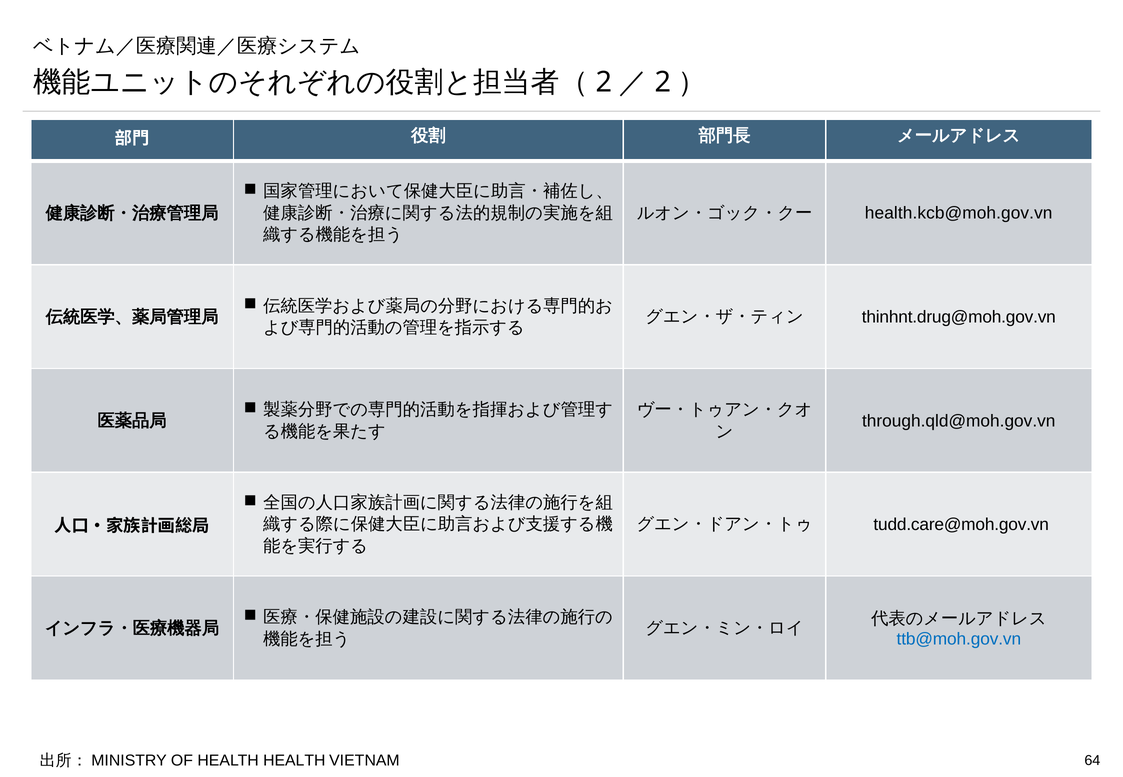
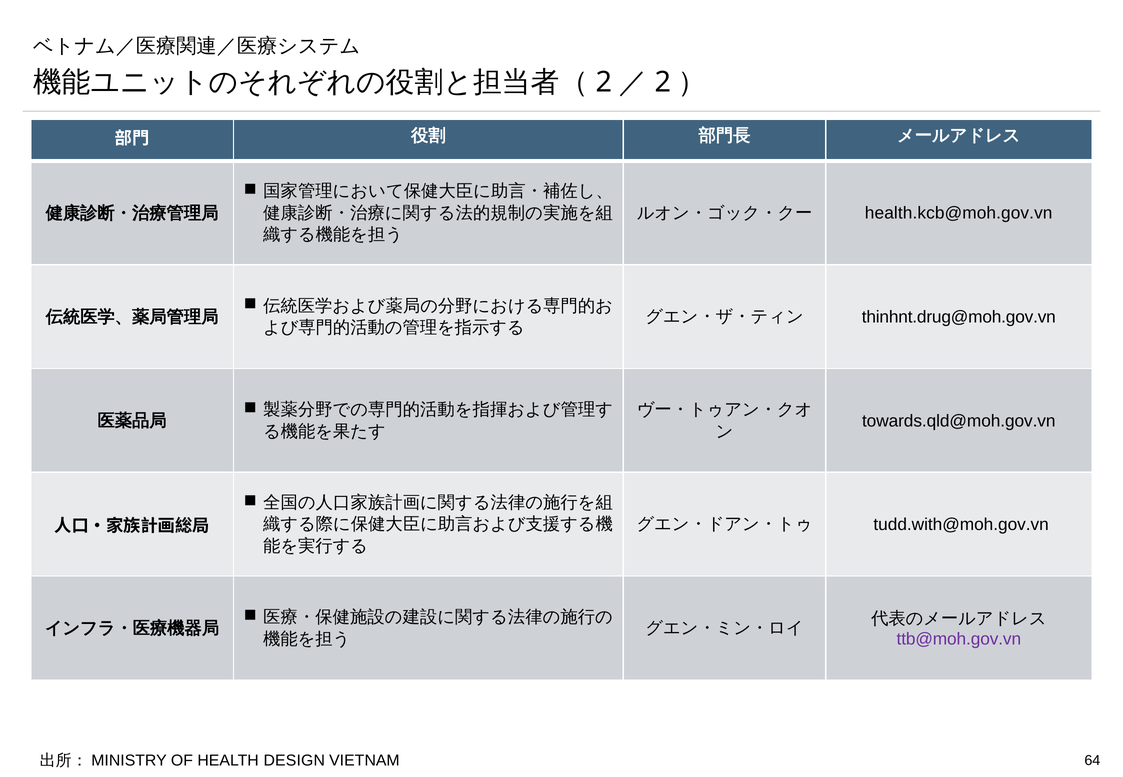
through.qld@moh.gov.vn: through.qld@moh.gov.vn -> towards.qld@moh.gov.vn
tudd.care@moh.gov.vn: tudd.care@moh.gov.vn -> tudd.with@moh.gov.vn
ttb@moh.gov.vn colour: blue -> purple
HEALTH HEALTH: HEALTH -> DESIGN
